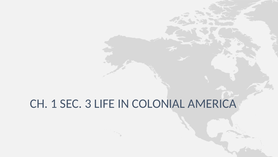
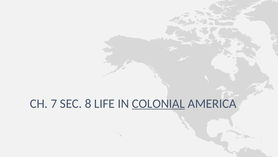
1: 1 -> 7
3: 3 -> 8
COLONIAL underline: none -> present
